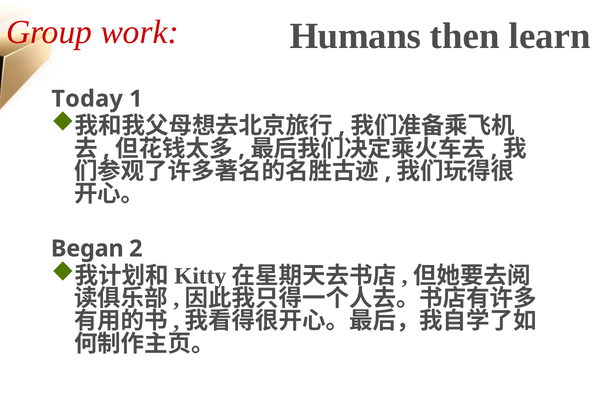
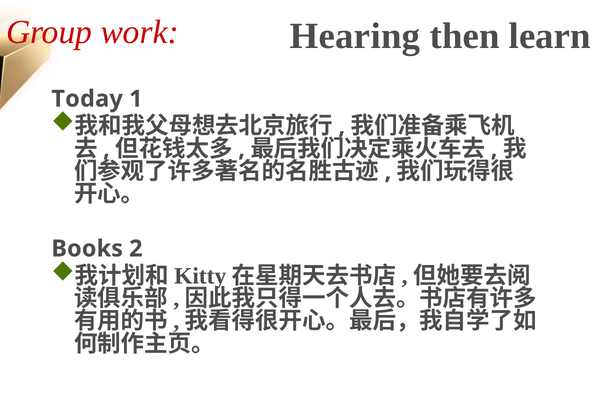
Humans: Humans -> Hearing
Began: Began -> Books
